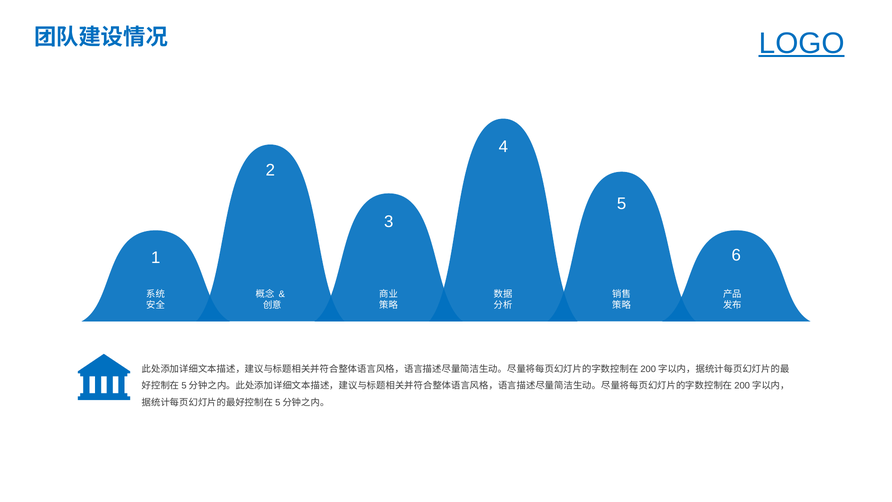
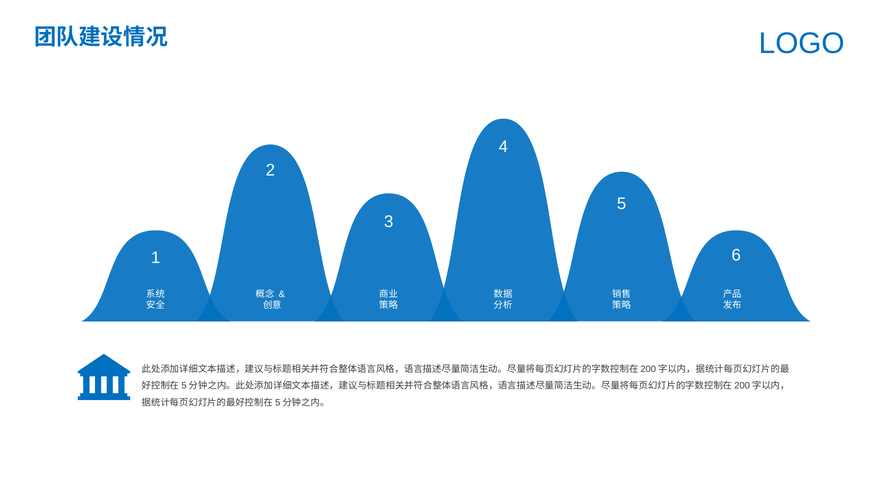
LOGO underline: present -> none
